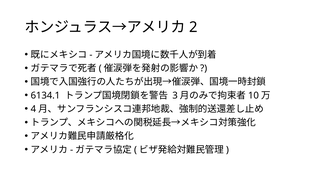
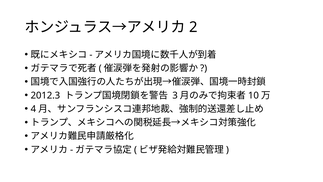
6134.1: 6134.1 -> 2012.3
